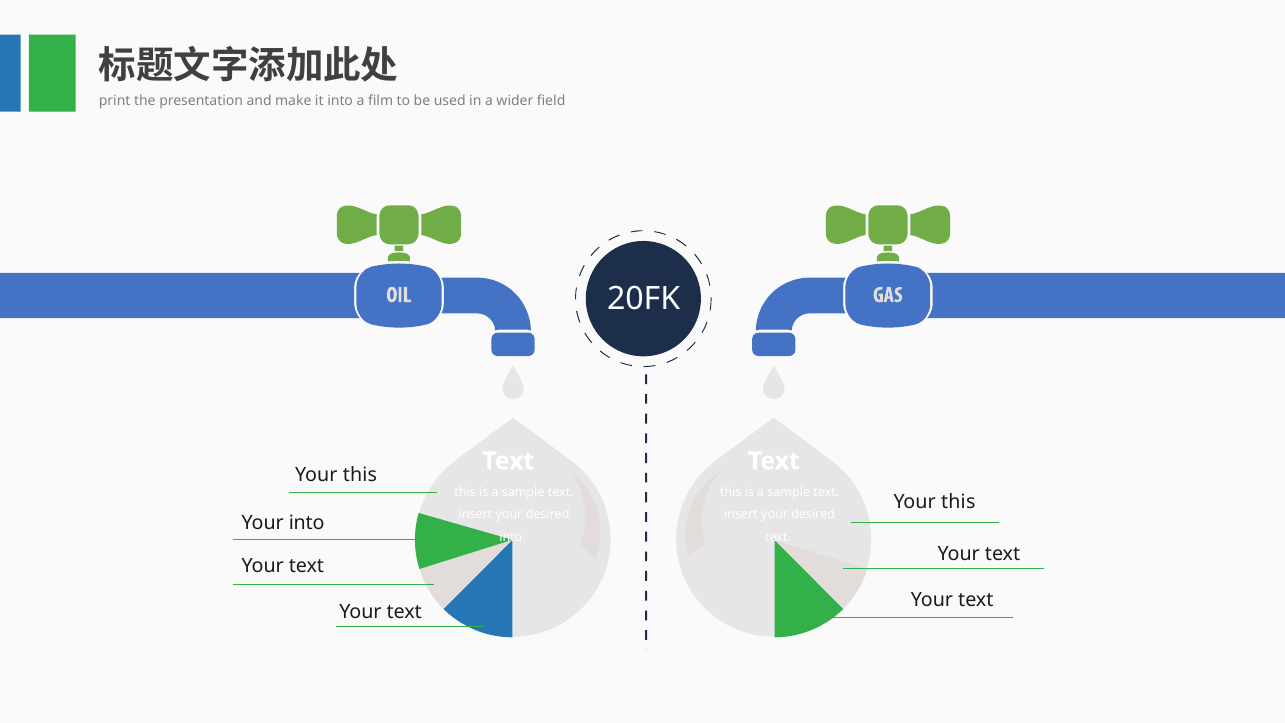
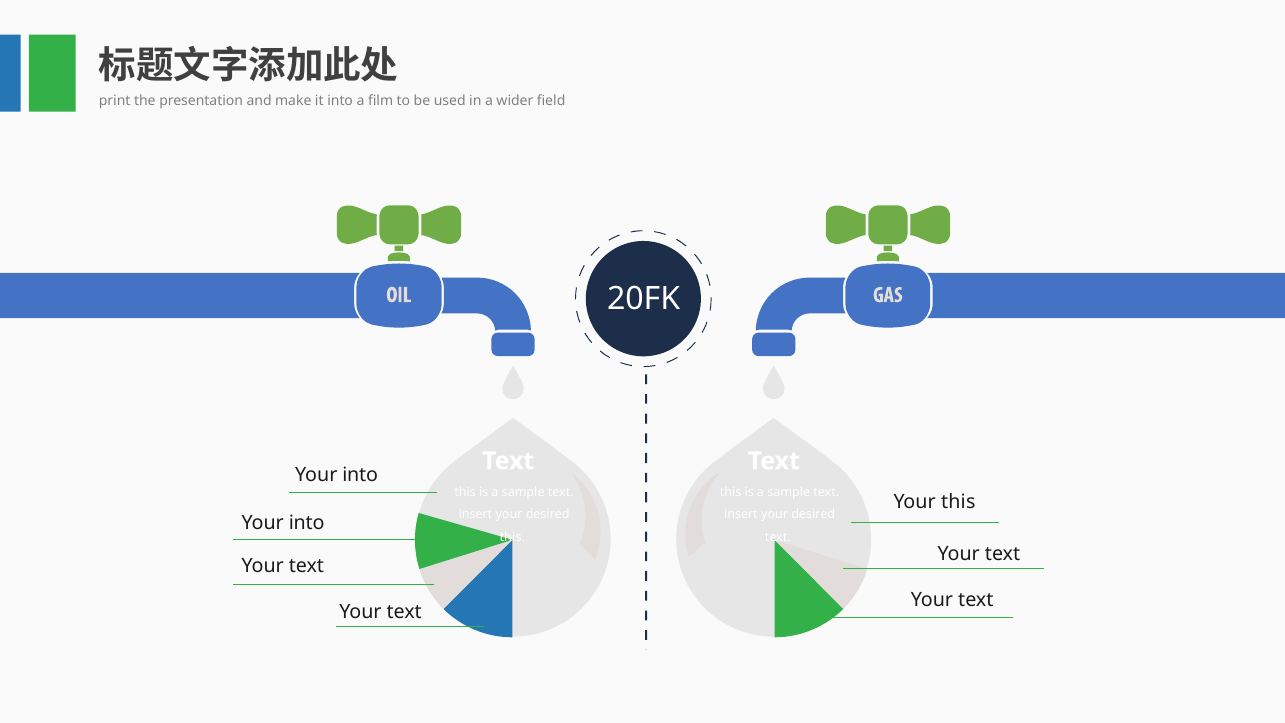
this at (360, 475): this -> into
into at (512, 537): into -> this
